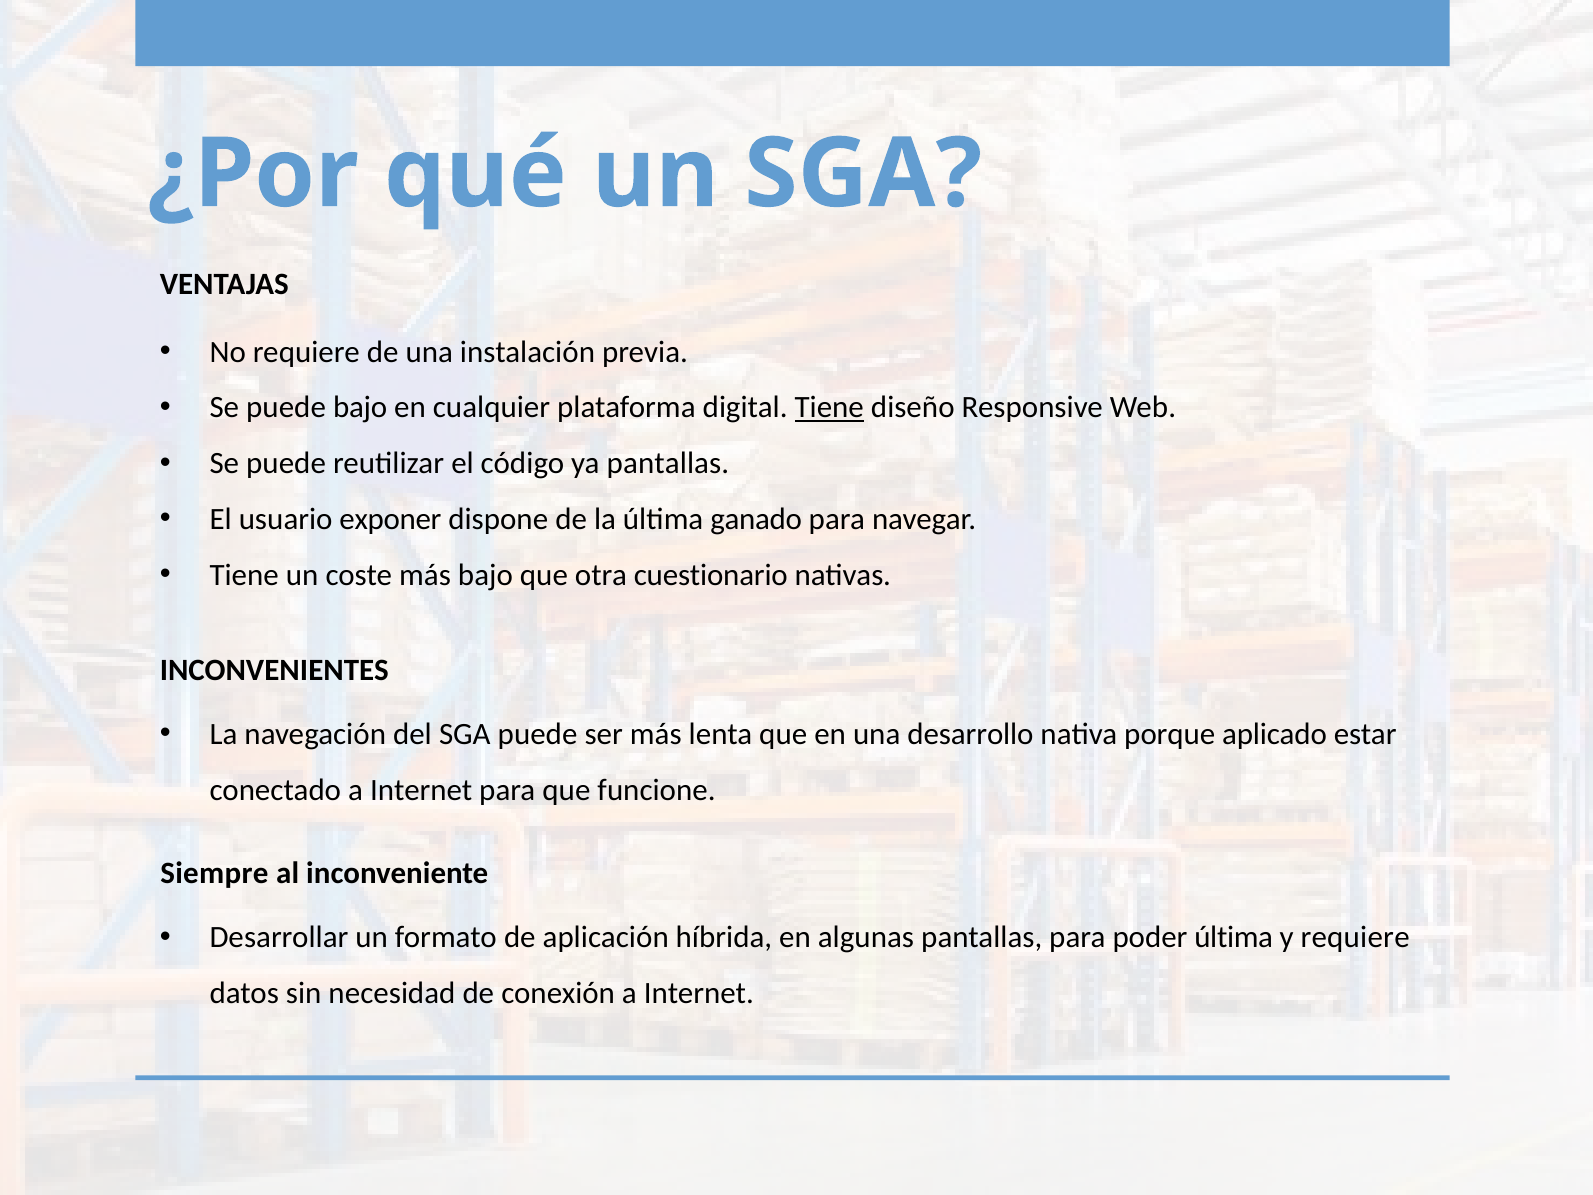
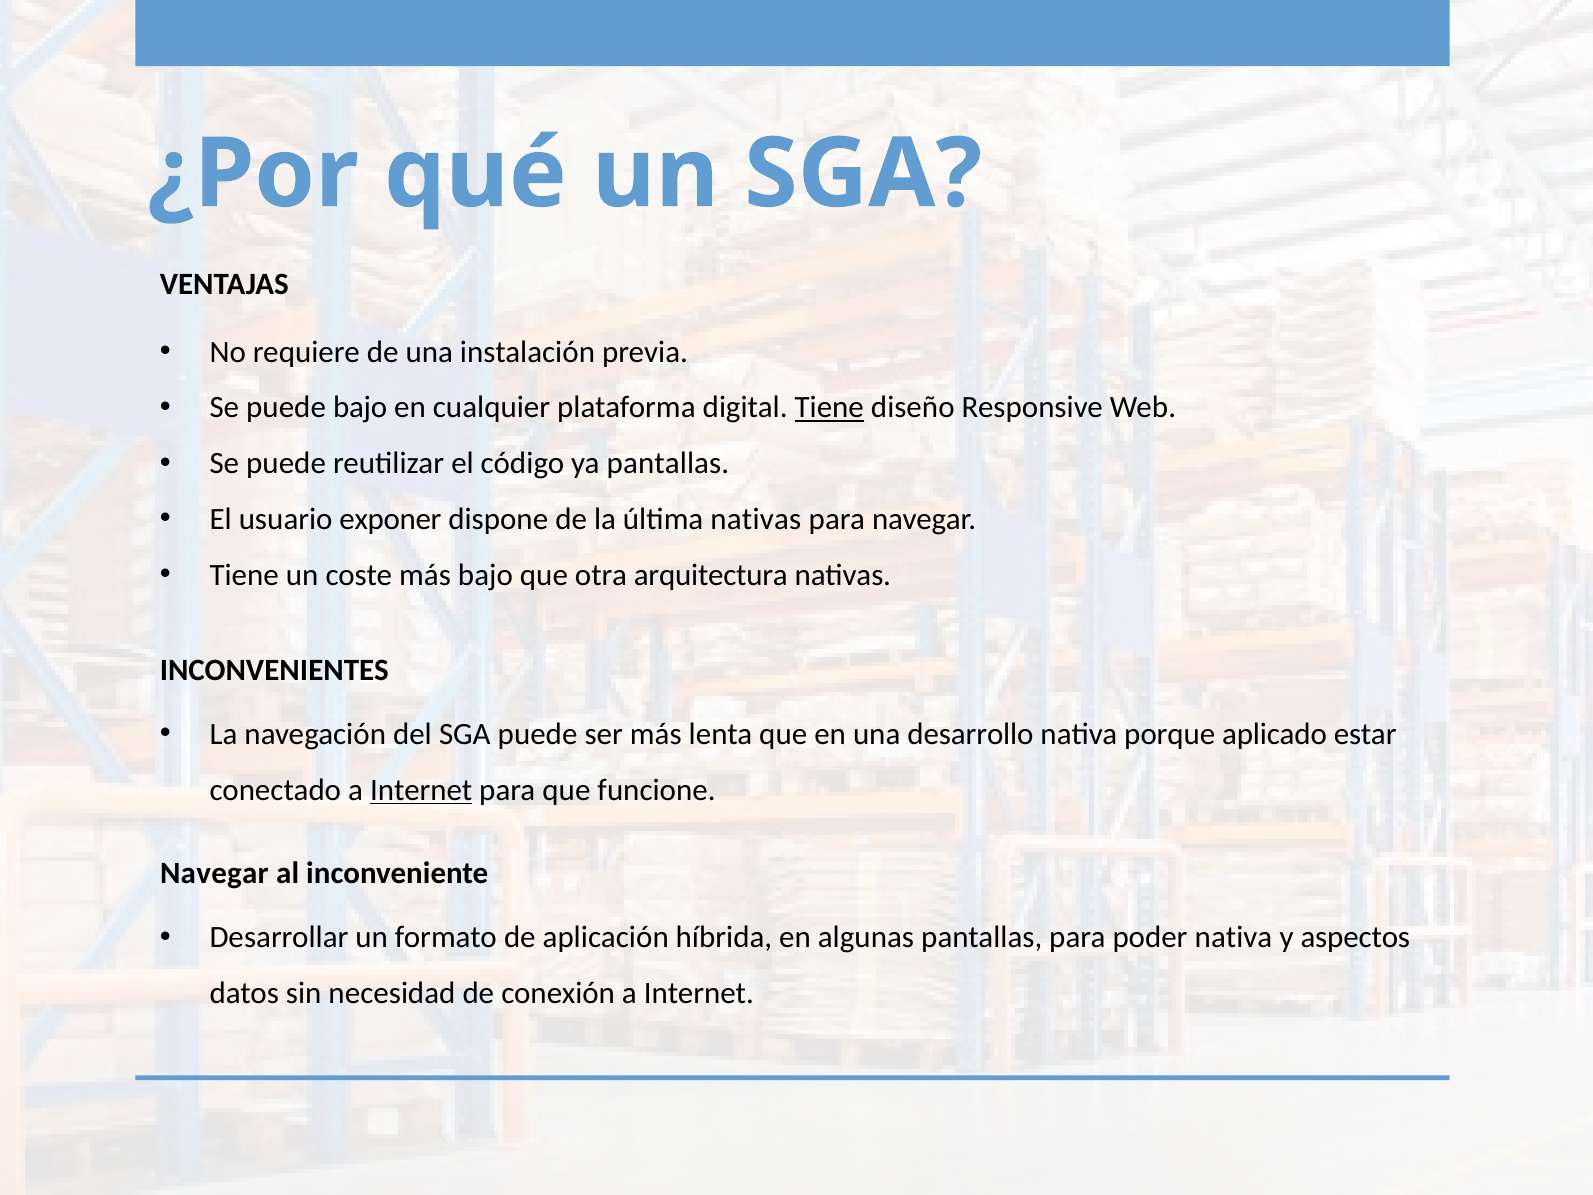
última ganado: ganado -> nativas
cuestionario: cuestionario -> arquitectura
Internet at (421, 790) underline: none -> present
Siempre at (214, 874): Siempre -> Navegar
poder última: última -> nativa
y requiere: requiere -> aspectos
